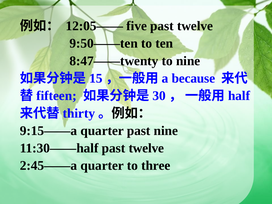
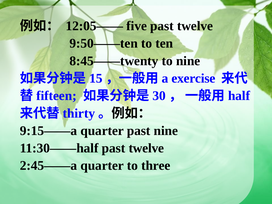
8:47——twenty: 8:47——twenty -> 8:45——twenty
because: because -> exercise
